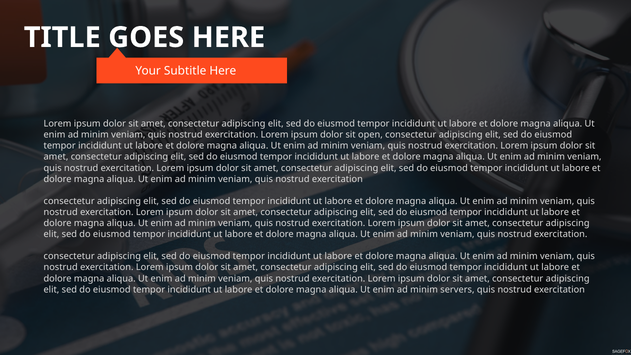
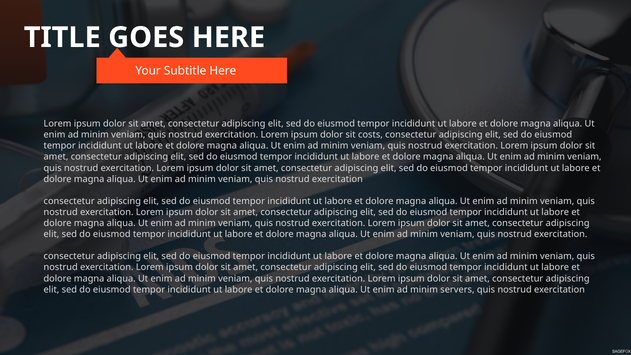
open: open -> costs
